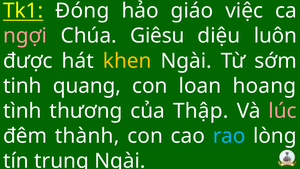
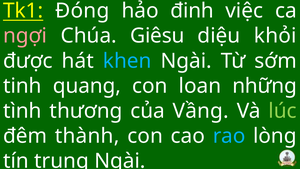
giáo: giáo -> đinh
luôn: luôn -> khỏi
khen colour: yellow -> light blue
hoang: hoang -> những
Thập: Thập -> Vầng
lúc colour: pink -> light green
